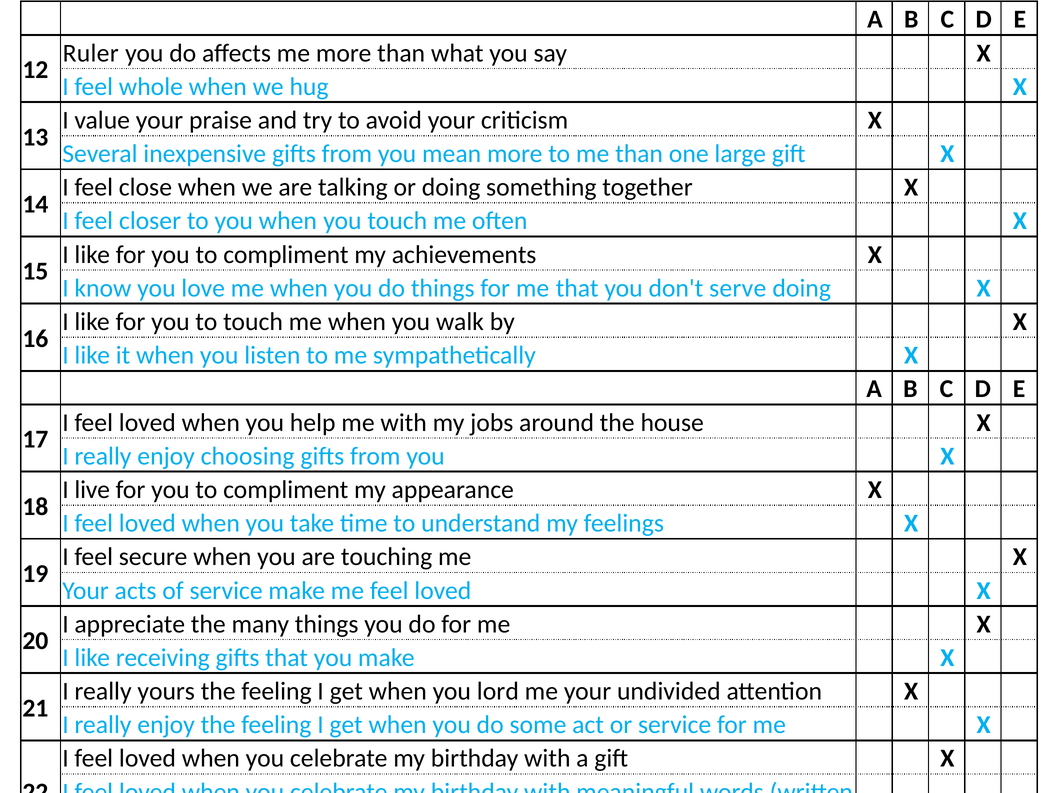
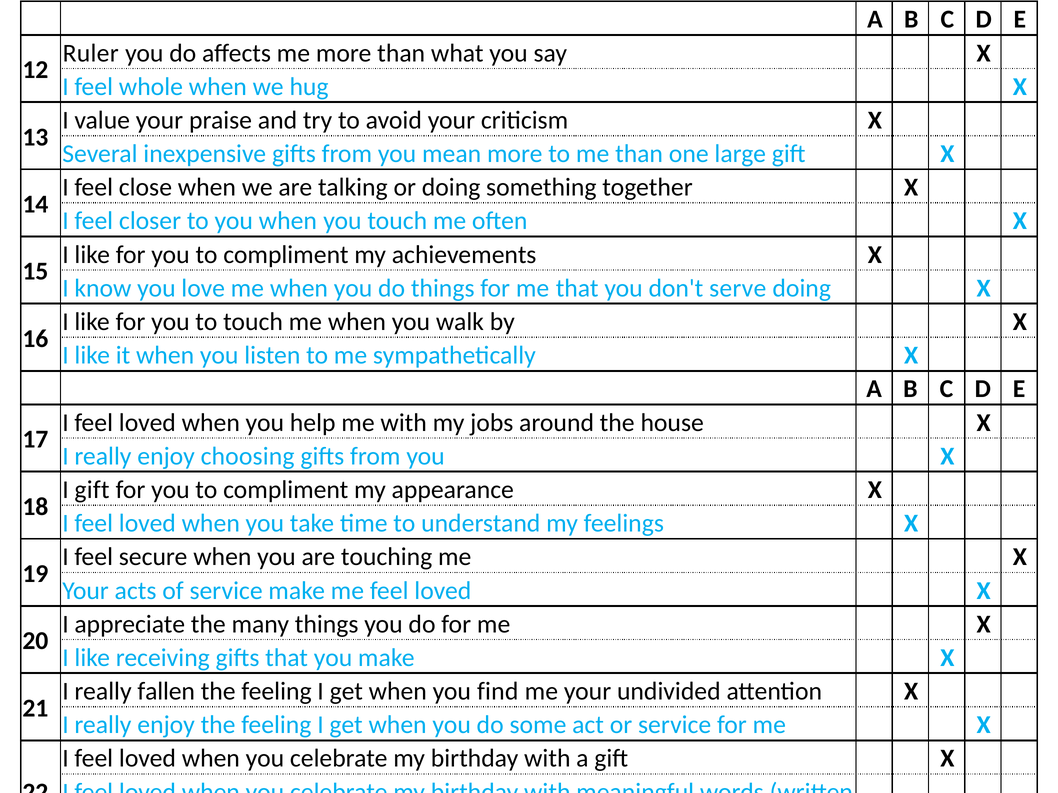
I live: live -> gift
yours: yours -> fallen
lord: lord -> find
